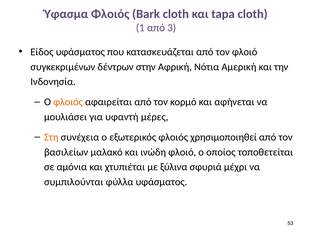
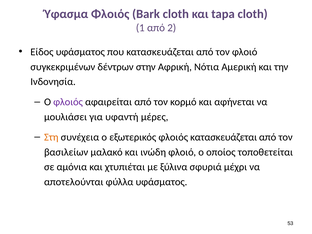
3: 3 -> 2
φλοιός at (68, 102) colour: orange -> purple
φλοιός χρησιμοποιηθεί: χρησιμοποιηθεί -> κατασκευάζεται
συμπιλούνται: συμπιλούνται -> αποτελούνται
